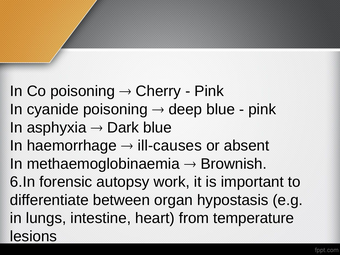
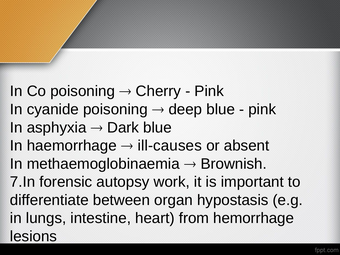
6.In: 6.In -> 7.In
temperature: temperature -> hemorrhage
